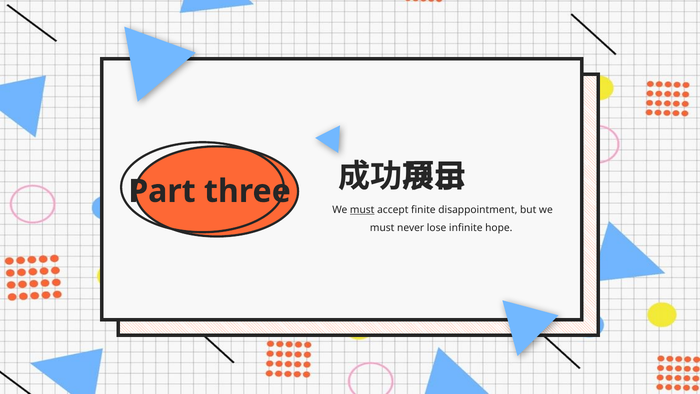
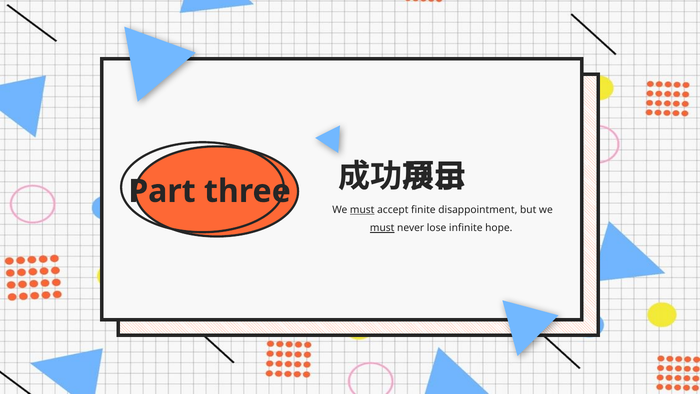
must at (382, 228) underline: none -> present
